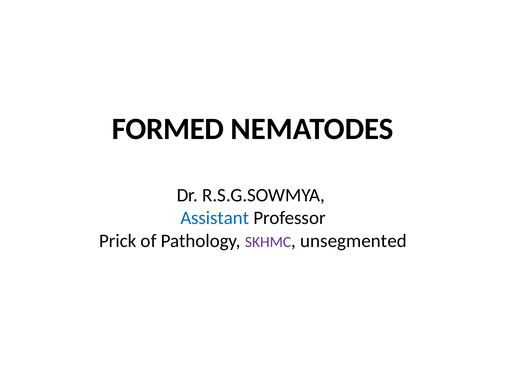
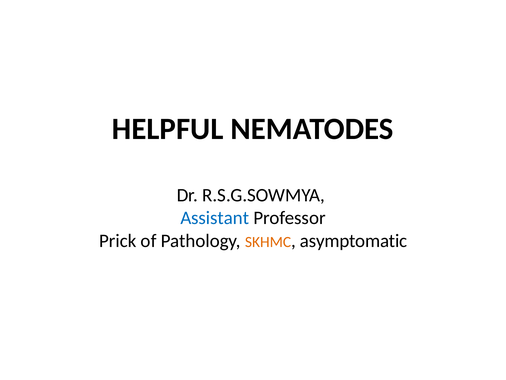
FORMED: FORMED -> HELPFUL
SKHMC colour: purple -> orange
unsegmented: unsegmented -> asymptomatic
